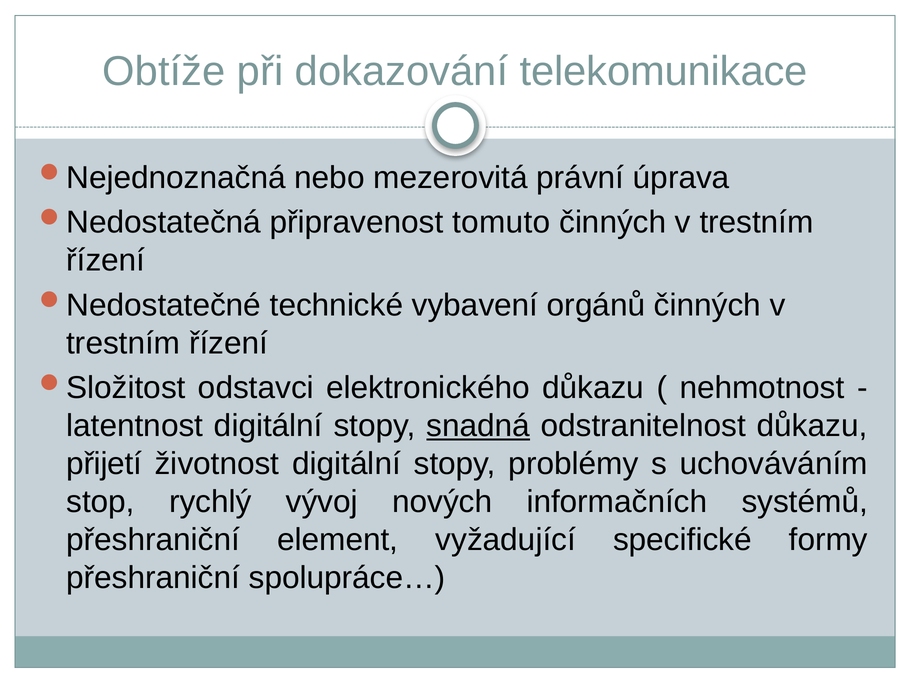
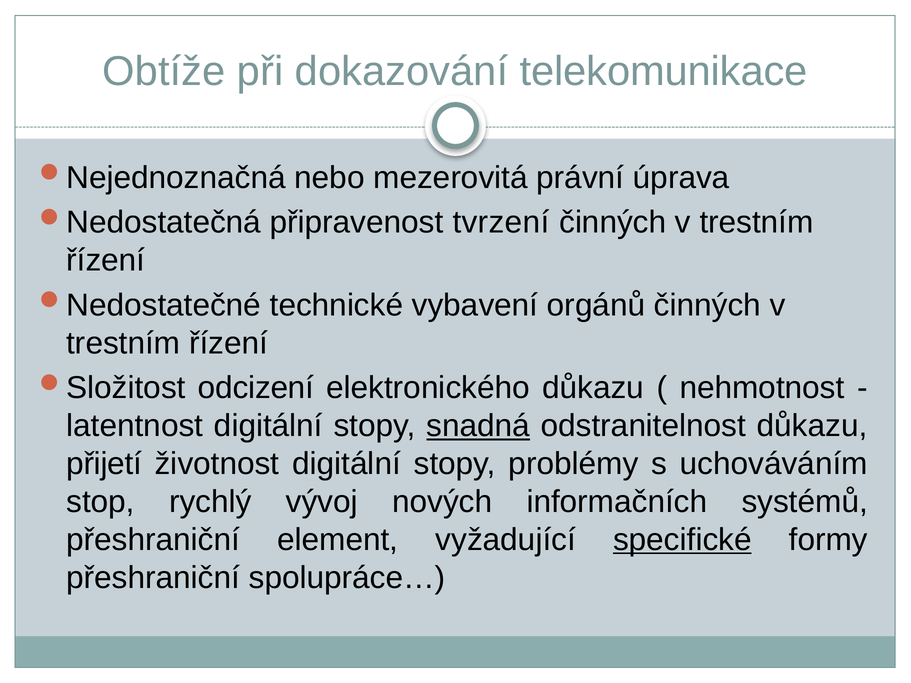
tomuto: tomuto -> tvrzení
odstavci: odstavci -> odcizení
specifické underline: none -> present
